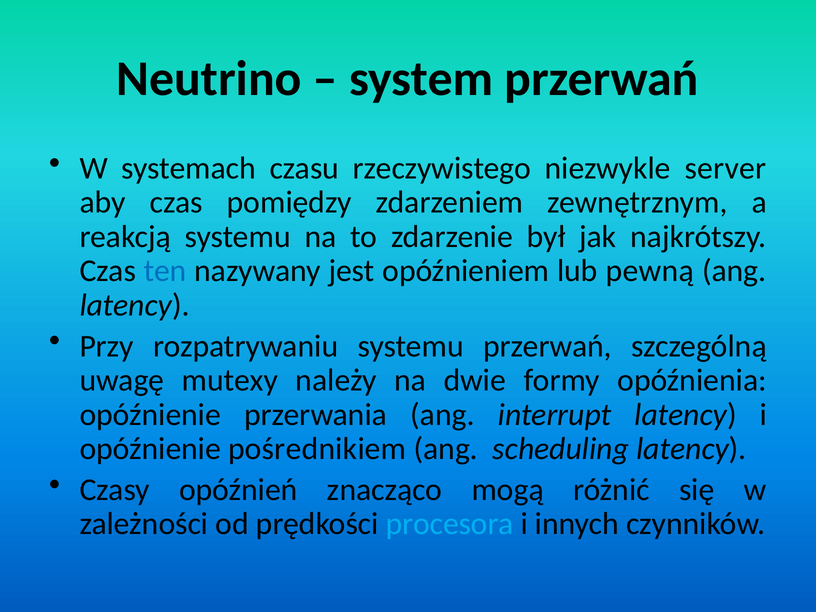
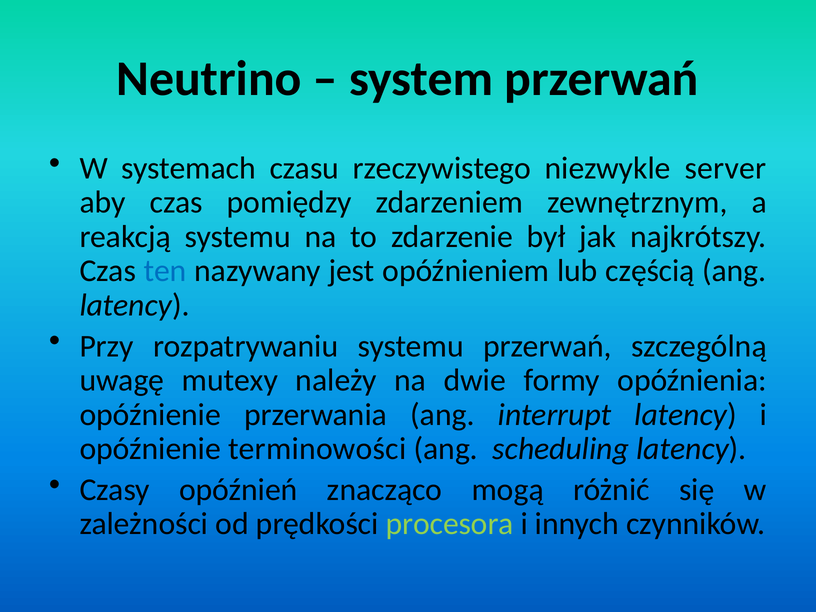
pewną: pewną -> częścią
pośrednikiem: pośrednikiem -> terminowości
procesora colour: light blue -> light green
